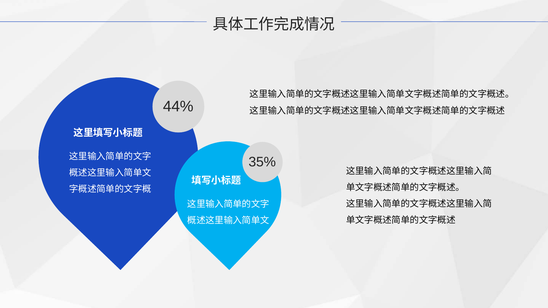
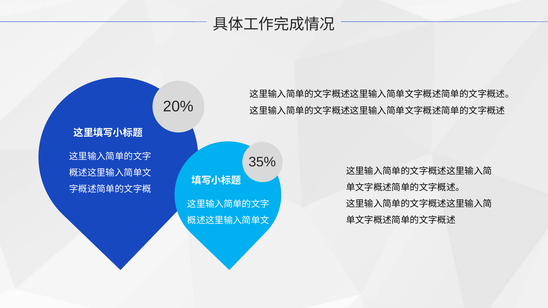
44%: 44% -> 20%
